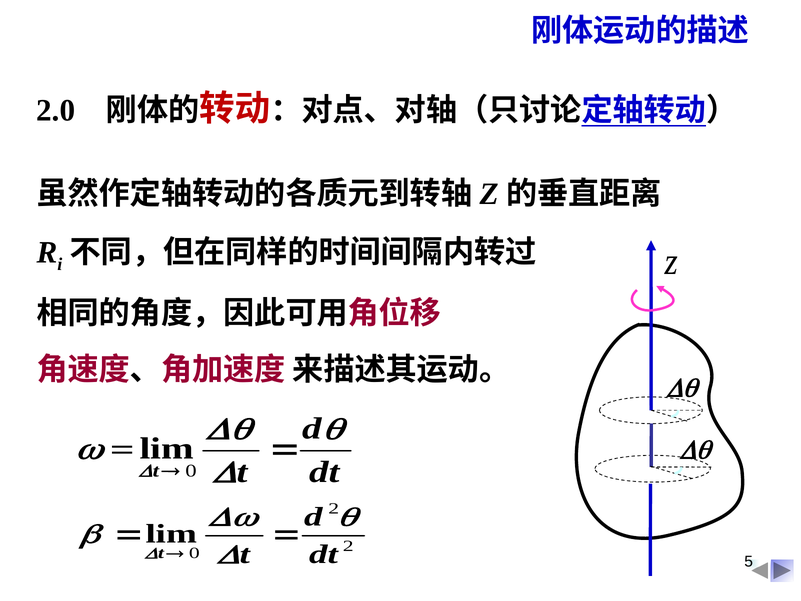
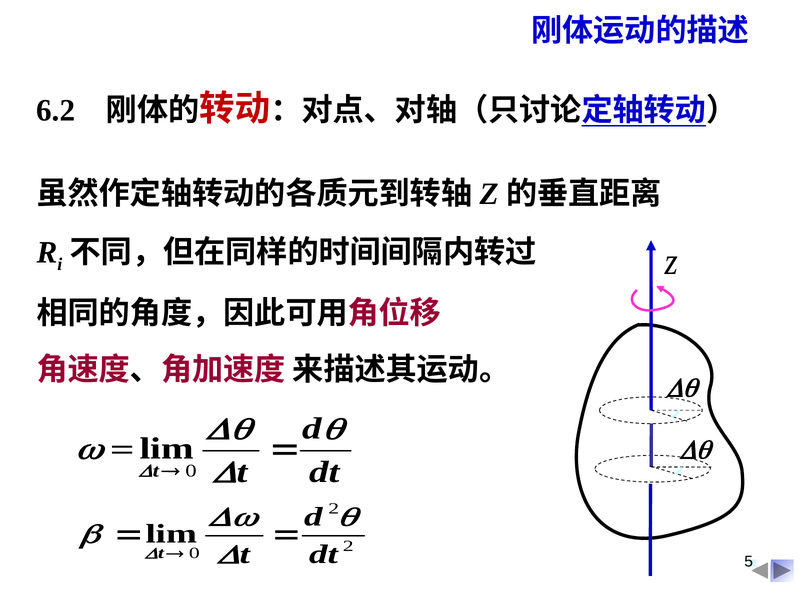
2.0: 2.0 -> 6.2
